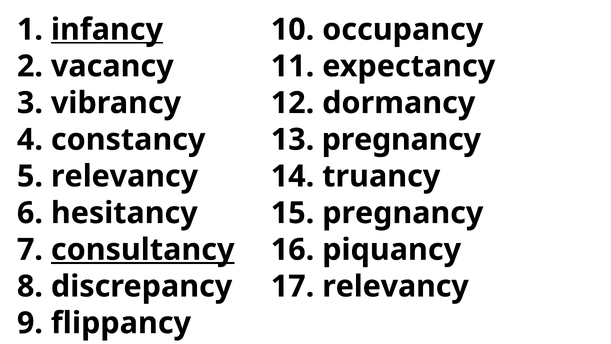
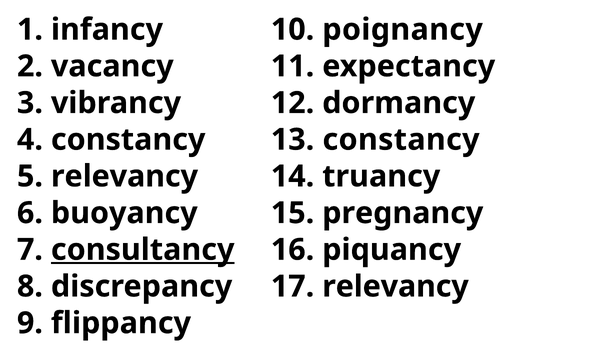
infancy underline: present -> none
occupancy: occupancy -> poignancy
13 pregnancy: pregnancy -> constancy
hesitancy: hesitancy -> buoyancy
